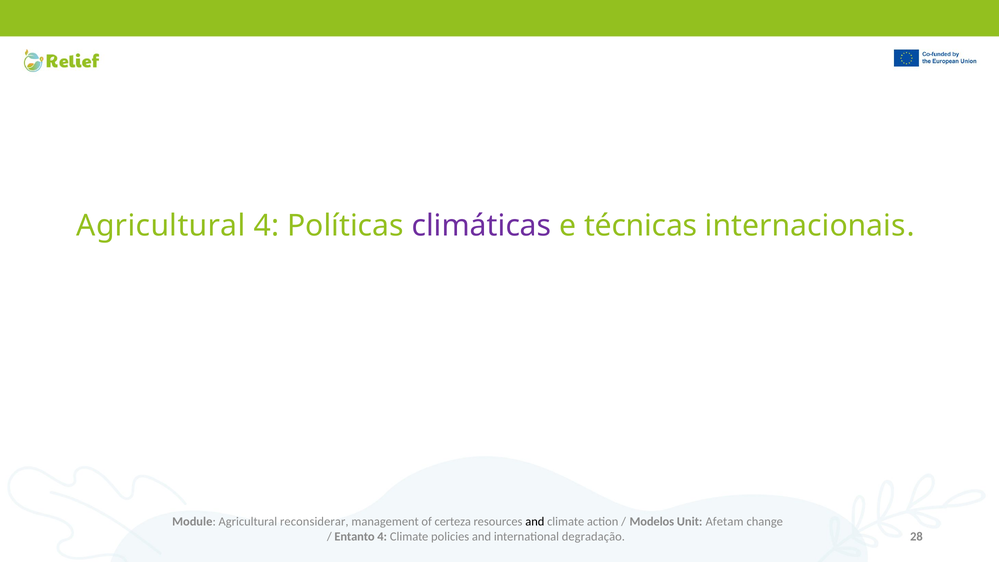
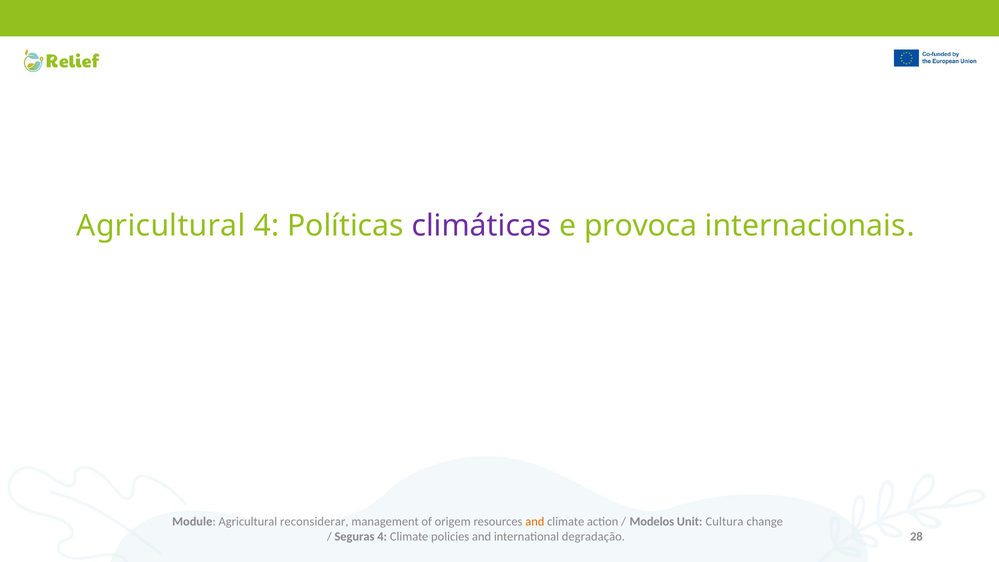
técnicas: técnicas -> provoca
certeza: certeza -> origem
and at (535, 522) colour: black -> orange
Afetam: Afetam -> Cultura
Entanto: Entanto -> Seguras
